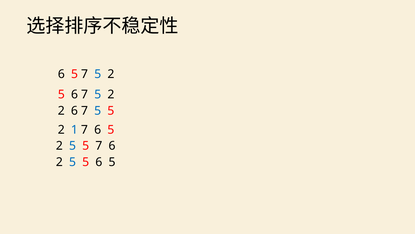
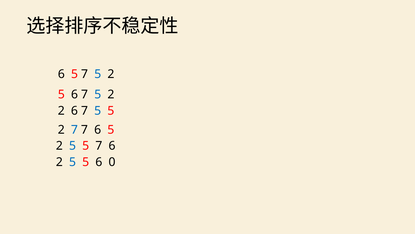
2 1: 1 -> 7
5 6 5: 5 -> 0
